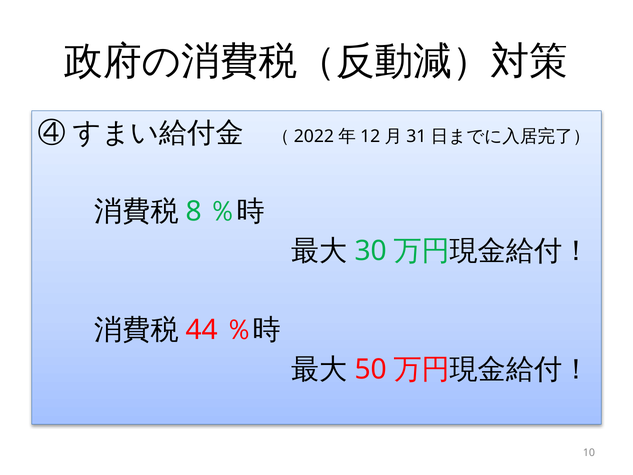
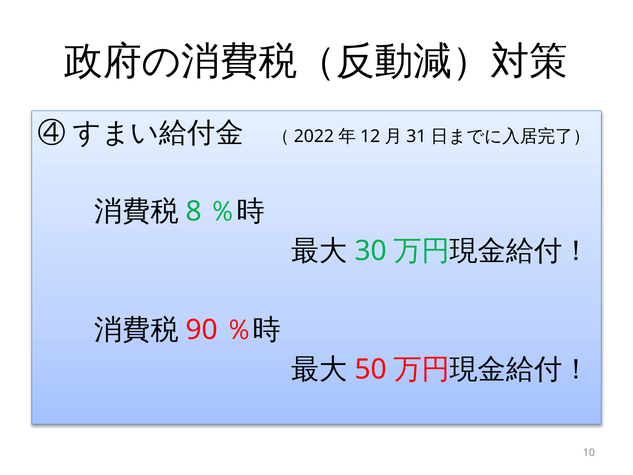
44: 44 -> 90
